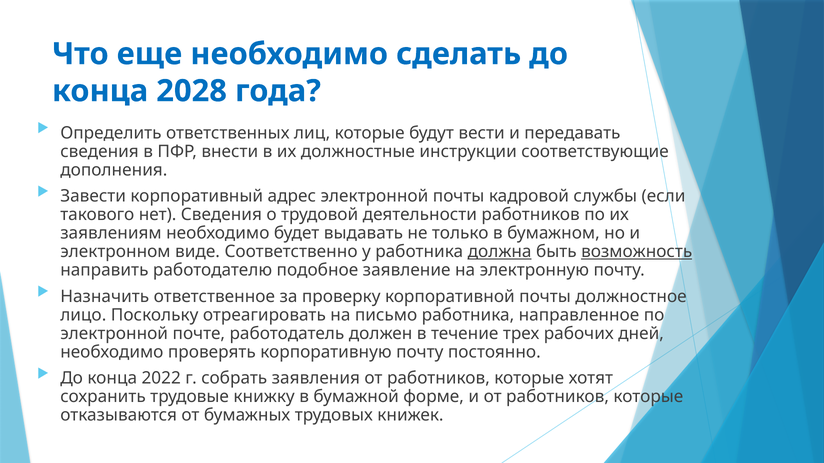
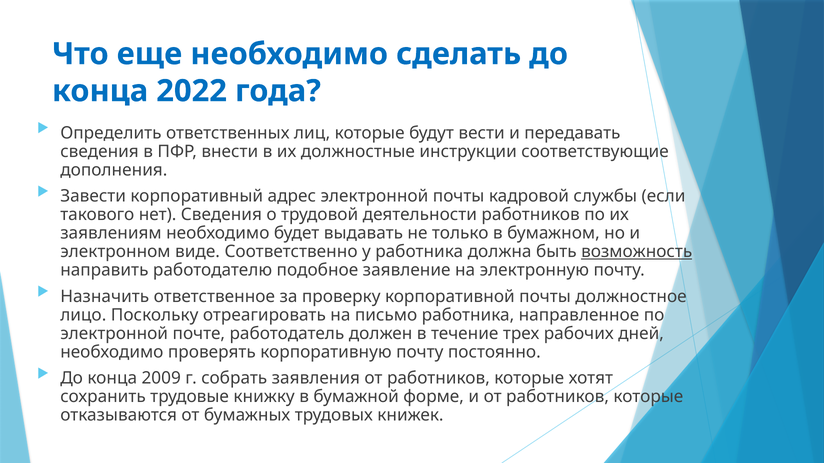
2028: 2028 -> 2022
должна underline: present -> none
2022: 2022 -> 2009
